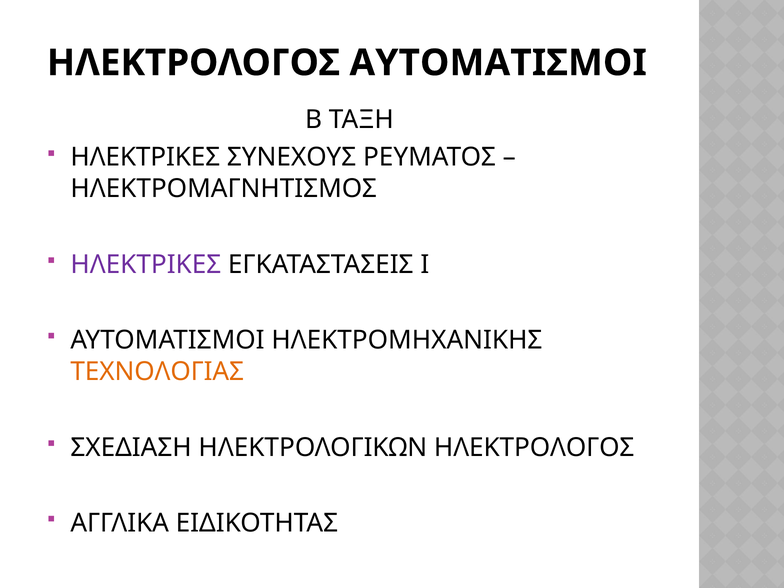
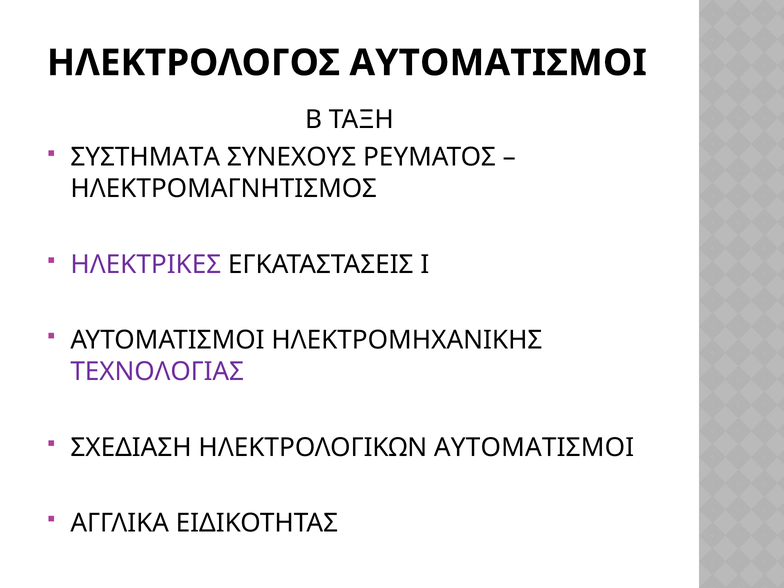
ΗΛΕΚΤΡΙΚΕΣ at (145, 157): ΗΛΕΚΤΡΙΚΕΣ -> ΣΥΣΤΗΜΑΤΑ
ΤΕΧΝΟΛΟΓΙΑΣ colour: orange -> purple
ΗΛΕΚΤΡΟΛΟΓΙΚΩΝ ΗΛΕΚΤΡΟΛΟΓΟΣ: ΗΛΕΚΤΡΟΛΟΓΟΣ -> ΑΥΤΟΜΑΤΙΣΜΟΙ
